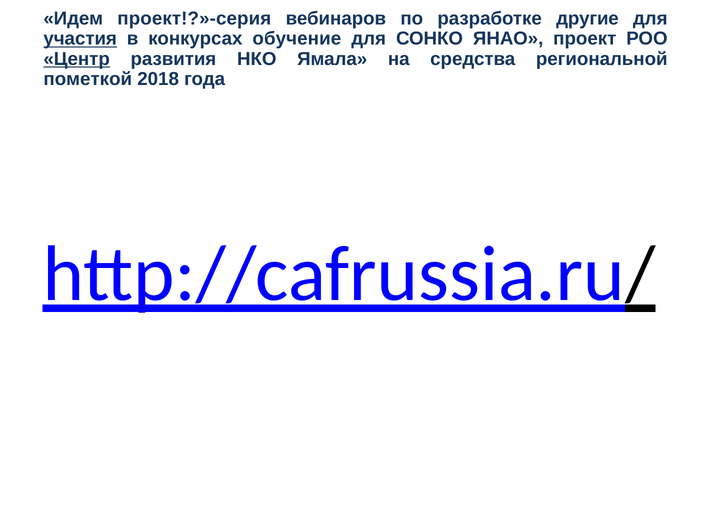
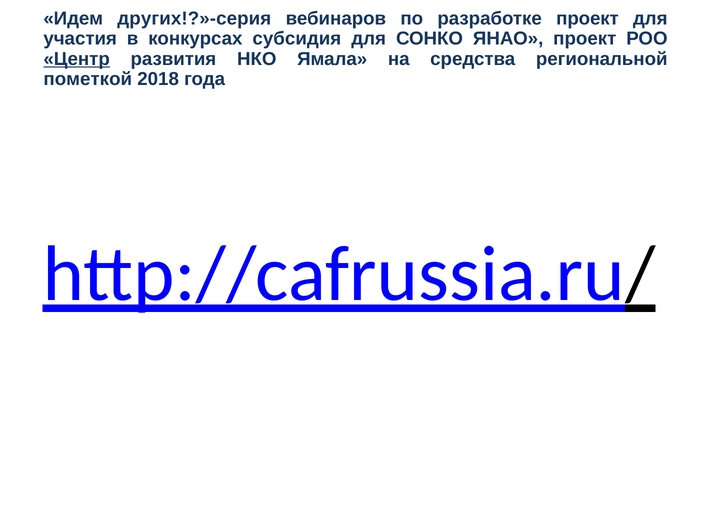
проект!?»-серия: проект!?»-серия -> других!?»-серия
разработке другие: другие -> проект
участия underline: present -> none
обучение: обучение -> субсидия
